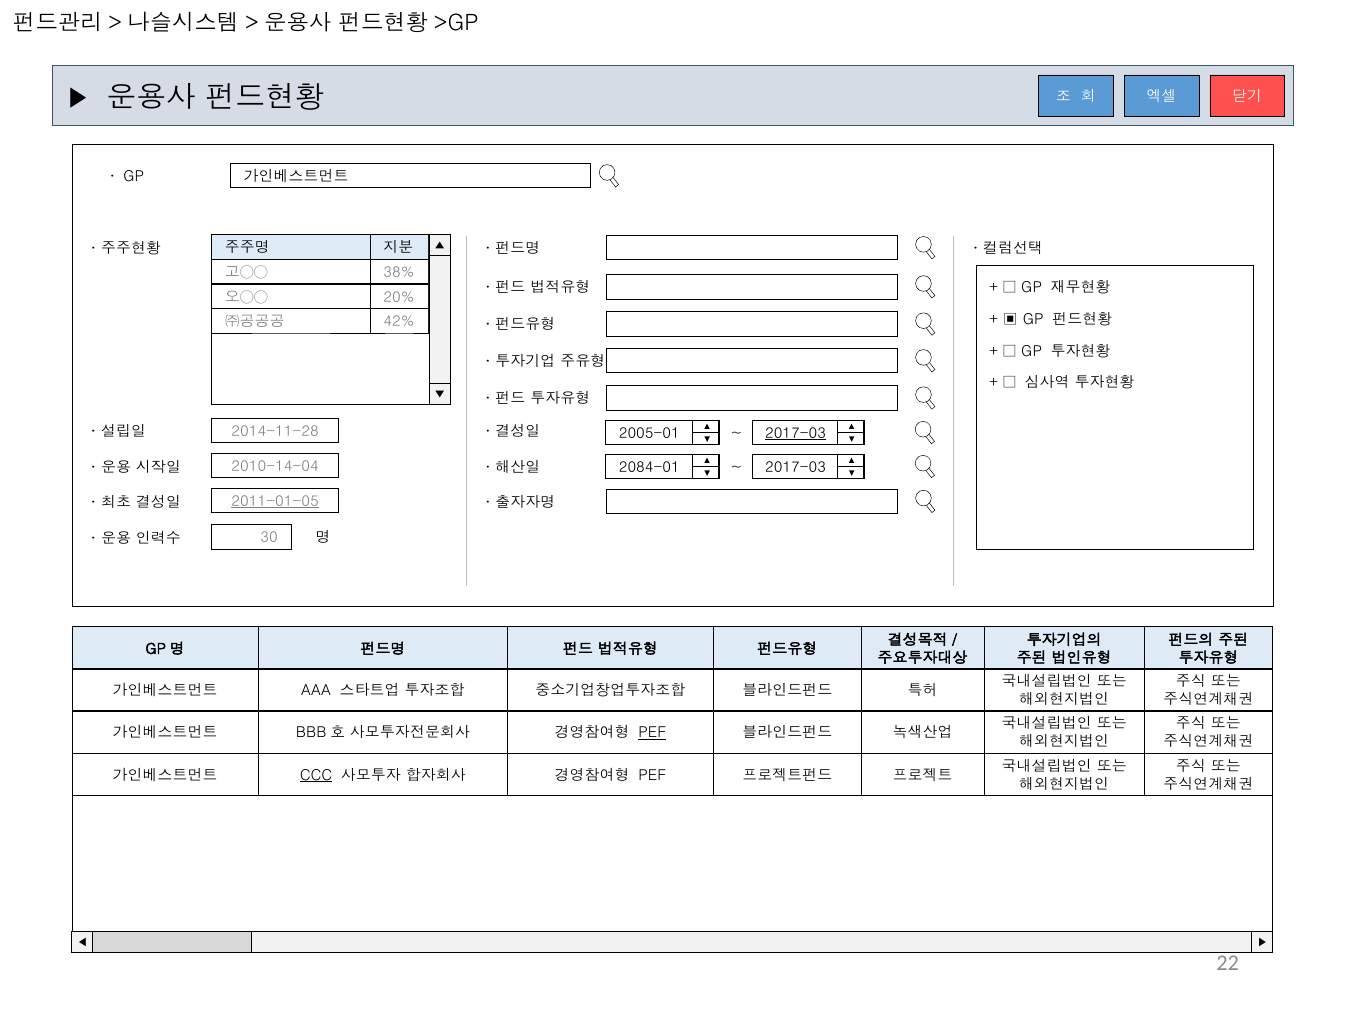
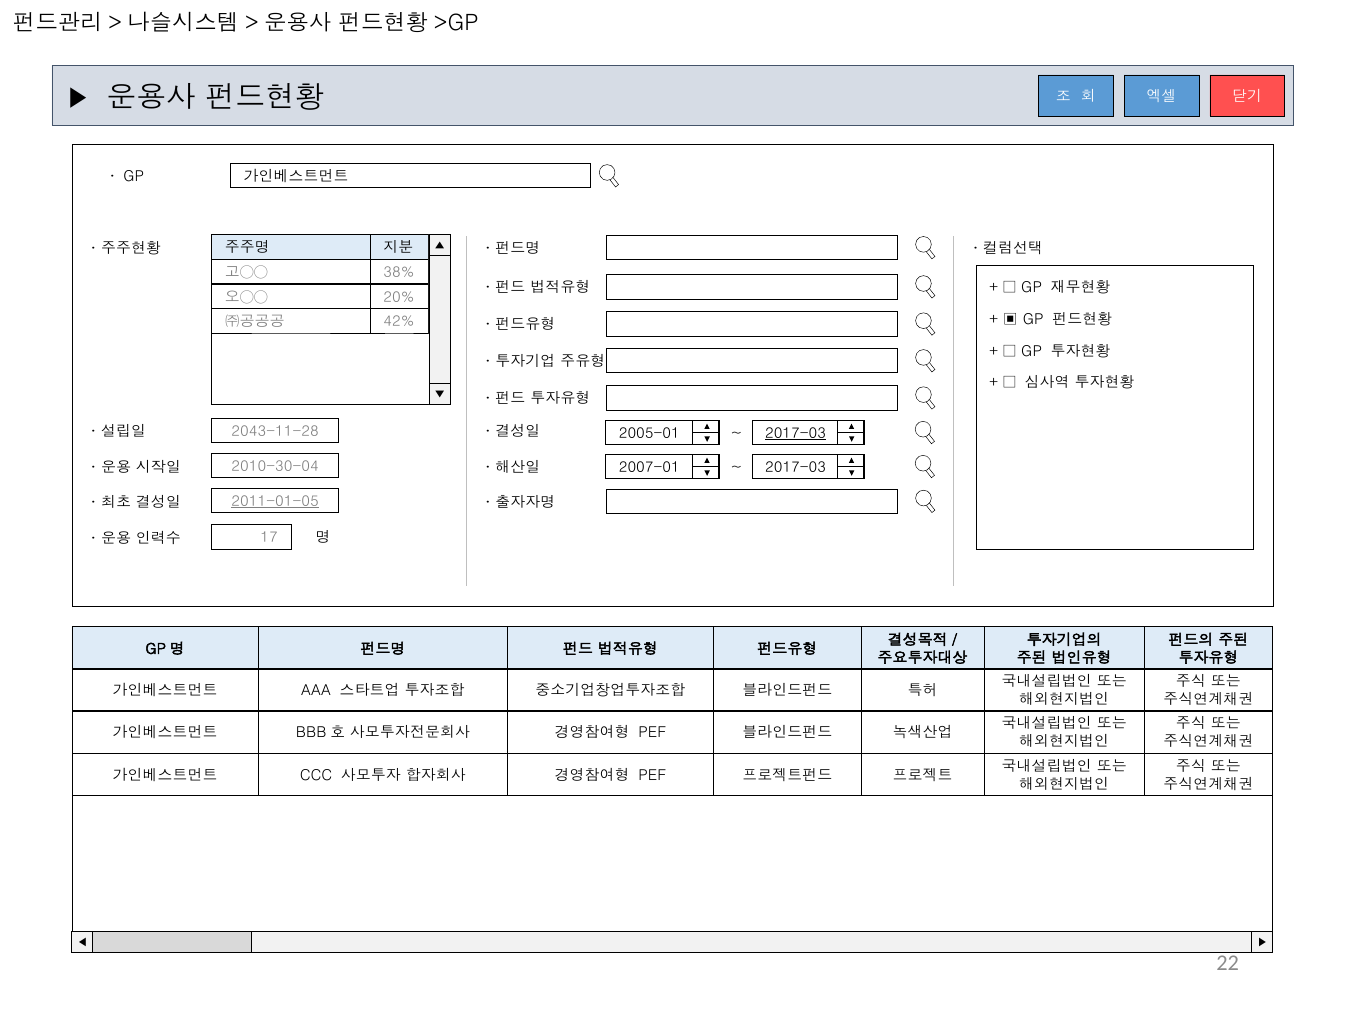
2014-11-28: 2014-11-28 -> 2043-11-28
2084-01: 2084-01 -> 2007-01
2010-14-04: 2010-14-04 -> 2010-30-04
30: 30 -> 17
PEF at (652, 733) underline: present -> none
CCC underline: present -> none
